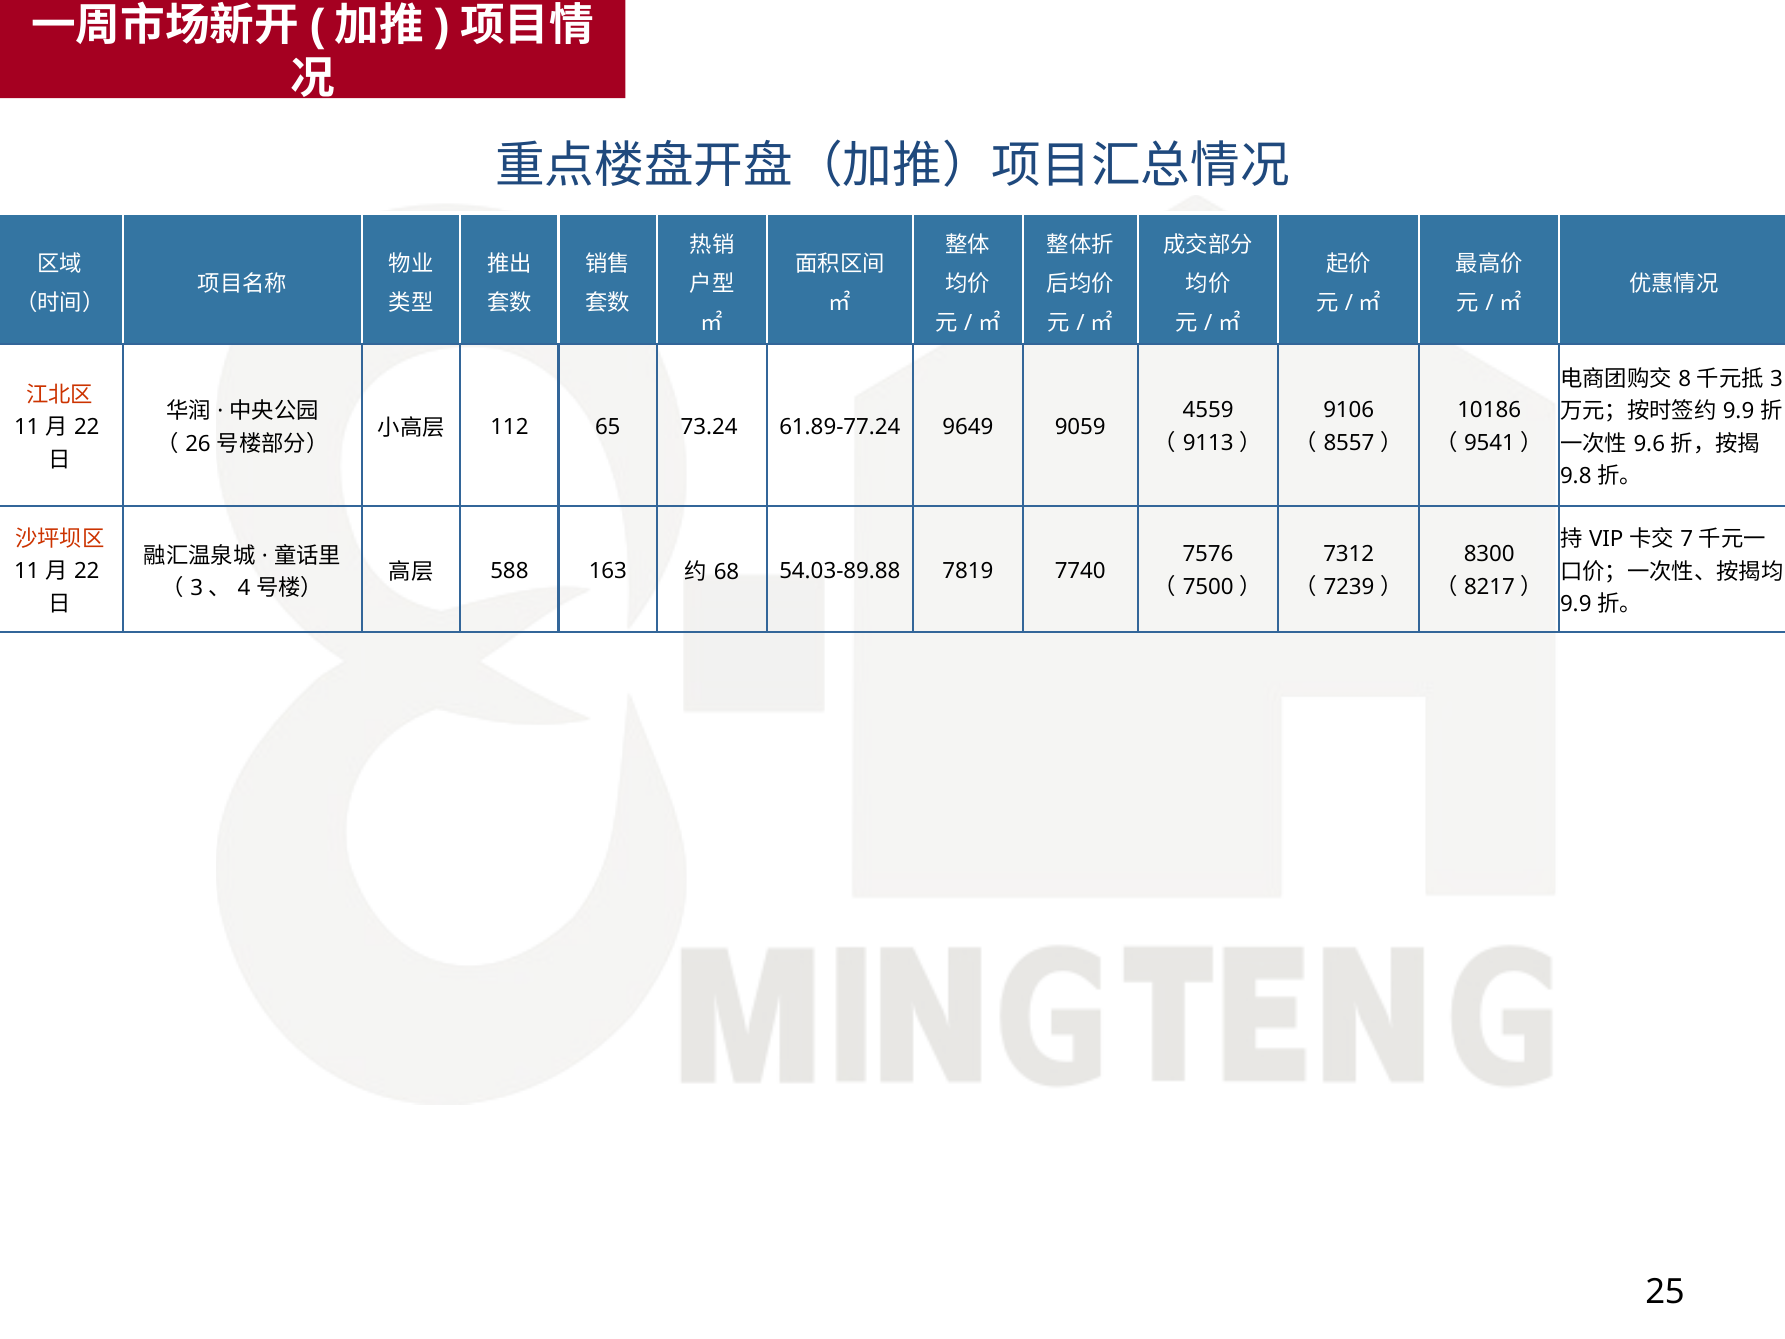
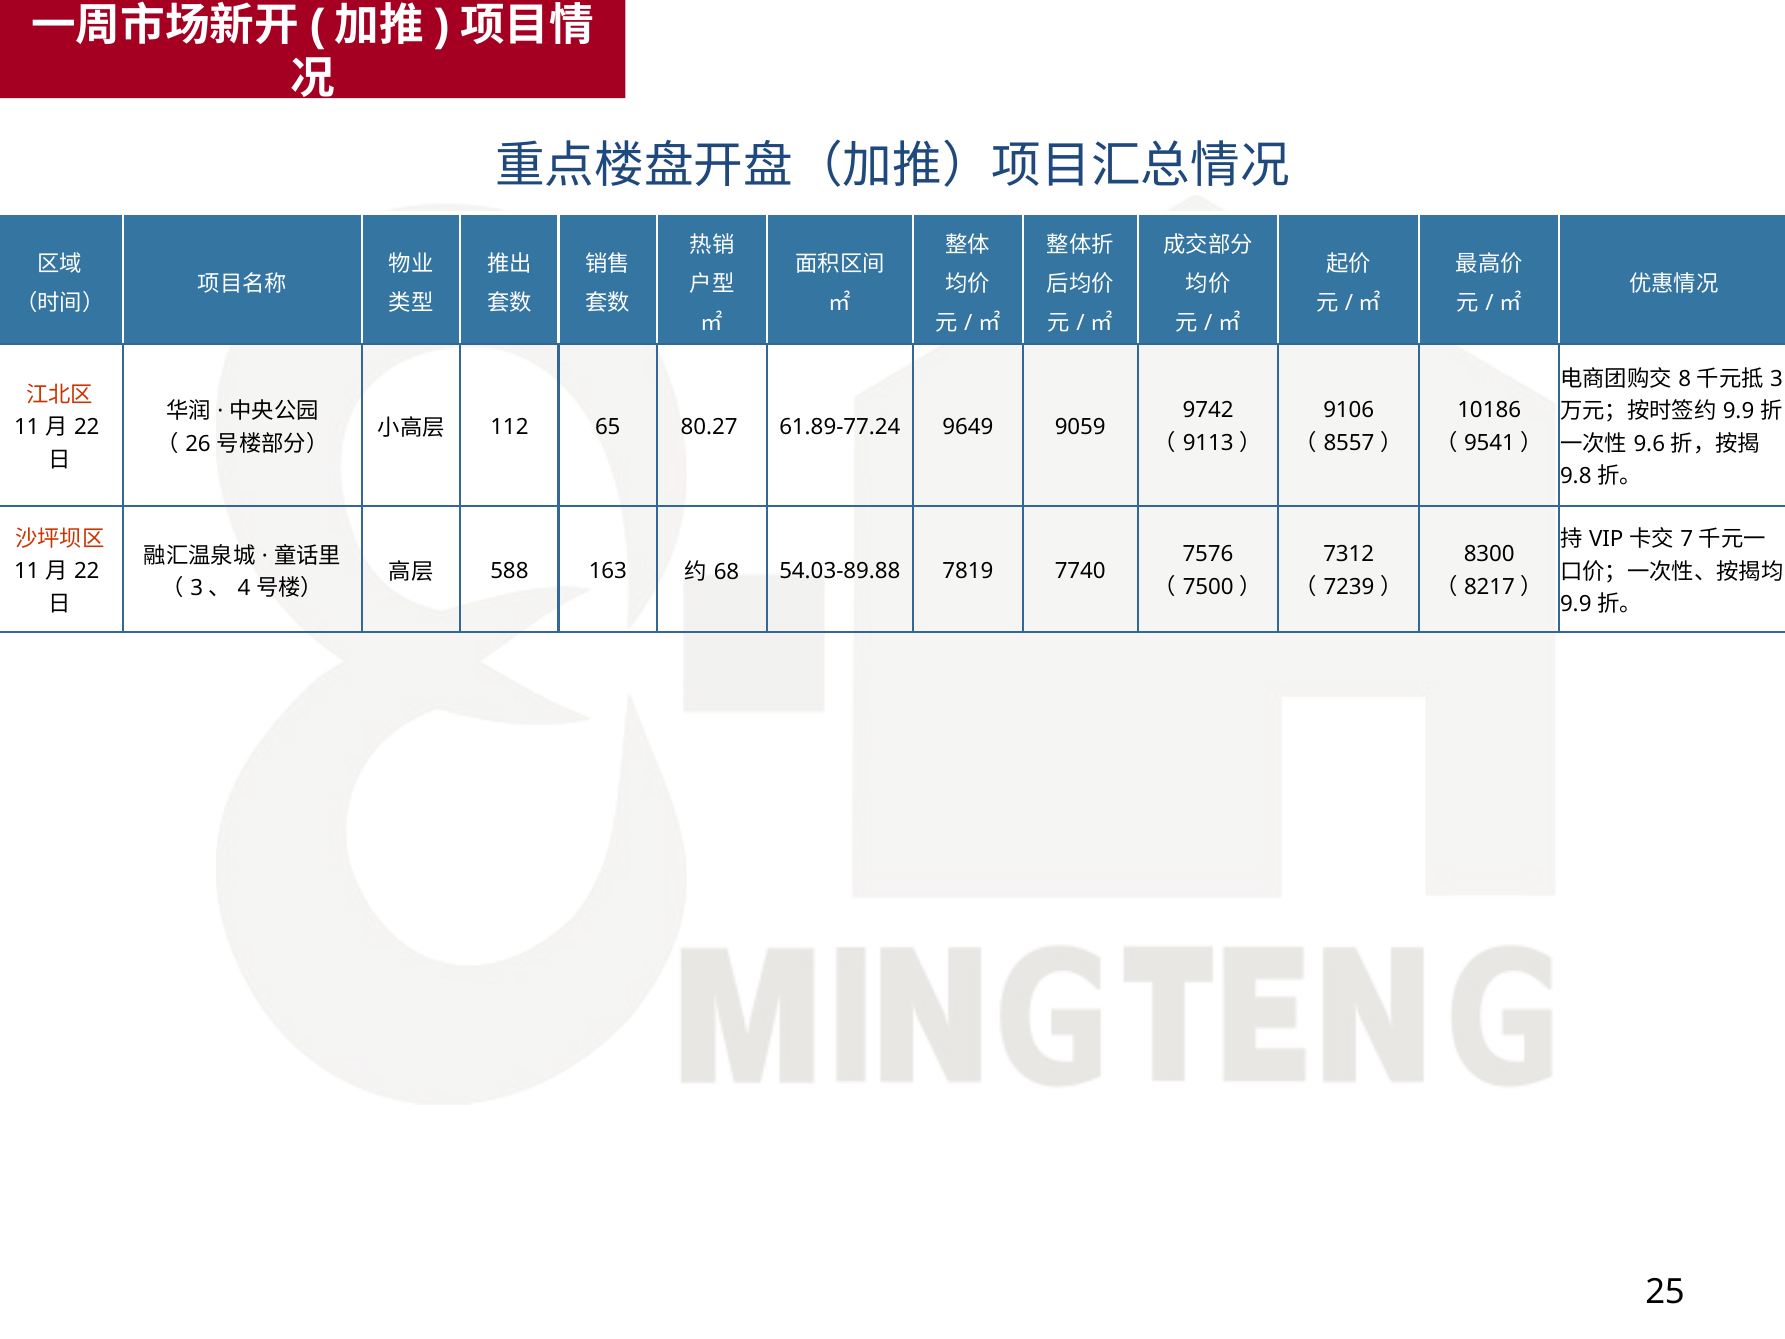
4559: 4559 -> 9742
73.24: 73.24 -> 80.27
